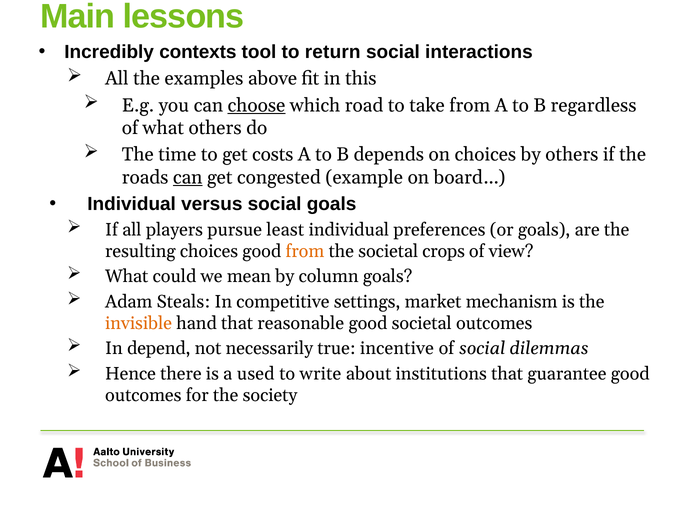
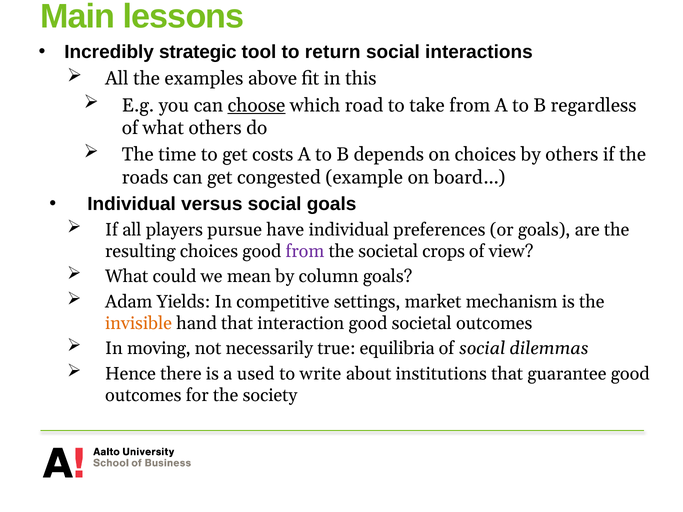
contexts: contexts -> strategic
can at (188, 177) underline: present -> none
least: least -> have
from at (305, 251) colour: orange -> purple
Steals: Steals -> Yields
reasonable: reasonable -> interaction
depend: depend -> moving
incentive: incentive -> equilibria
